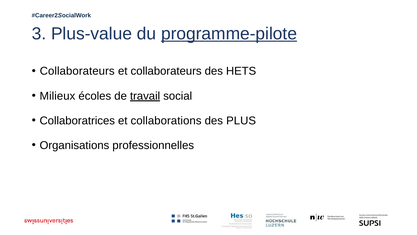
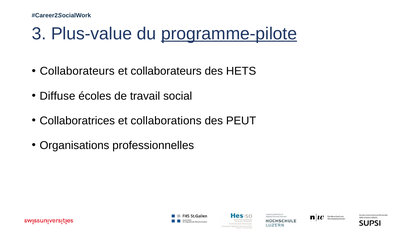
Milieux: Milieux -> Diffuse
travail underline: present -> none
PLUS: PLUS -> PEUT
